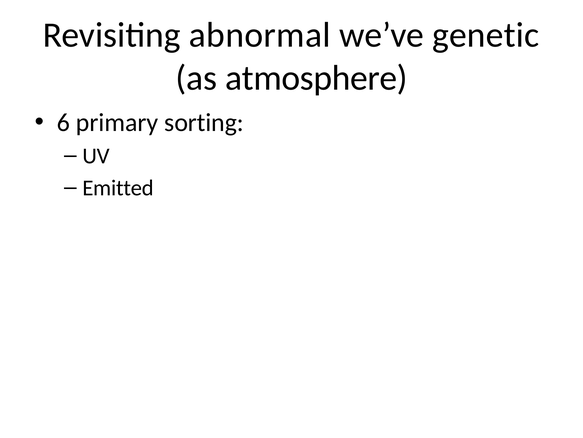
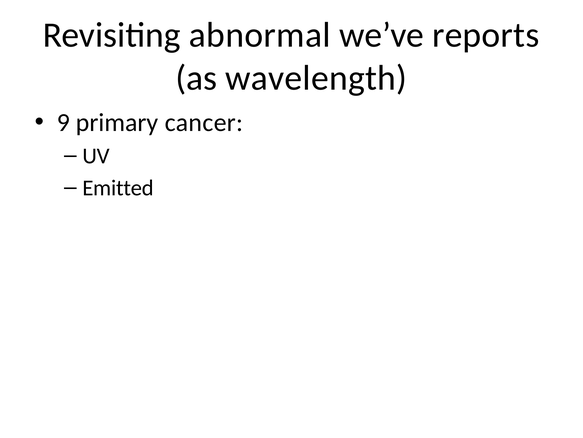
genetic: genetic -> reports
atmosphere: atmosphere -> wavelength
6: 6 -> 9
sorting: sorting -> cancer
